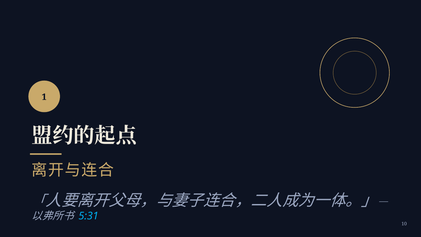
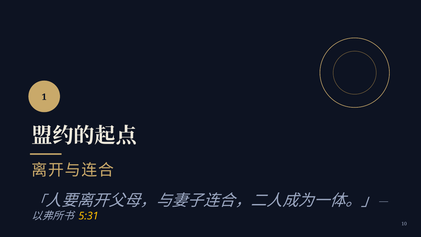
5:31 colour: light blue -> yellow
